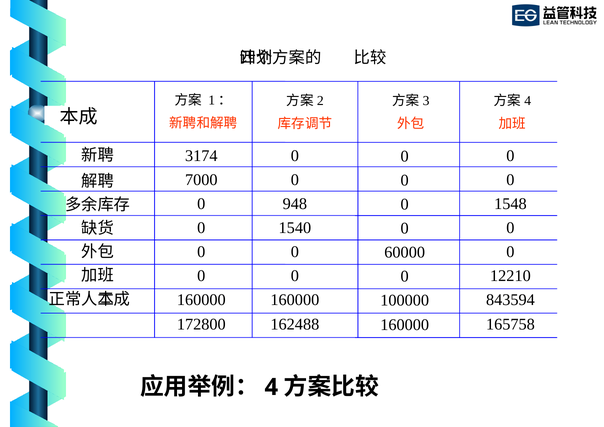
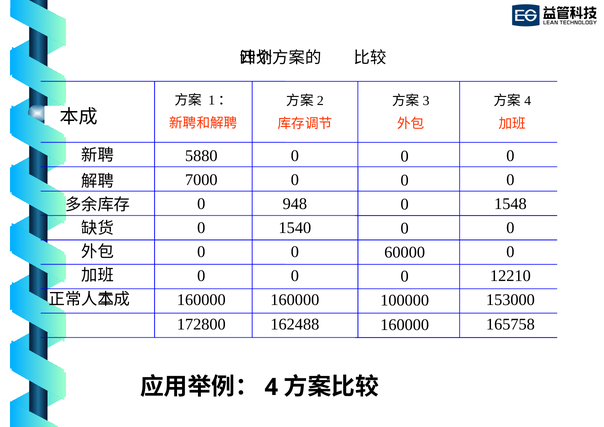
3174: 3174 -> 5880
843594: 843594 -> 153000
